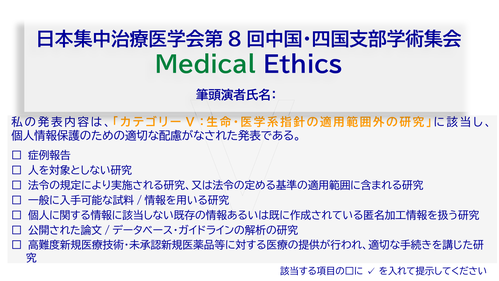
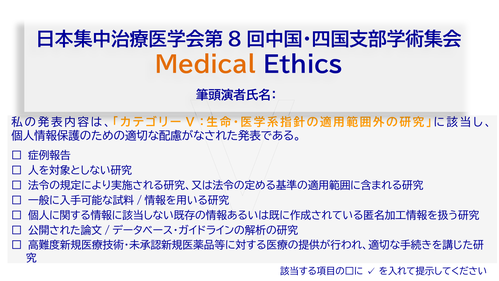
Medical colour: green -> orange
